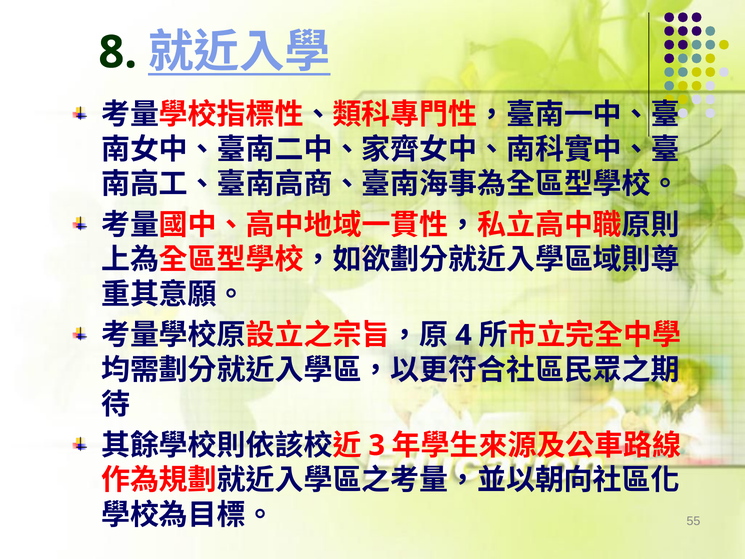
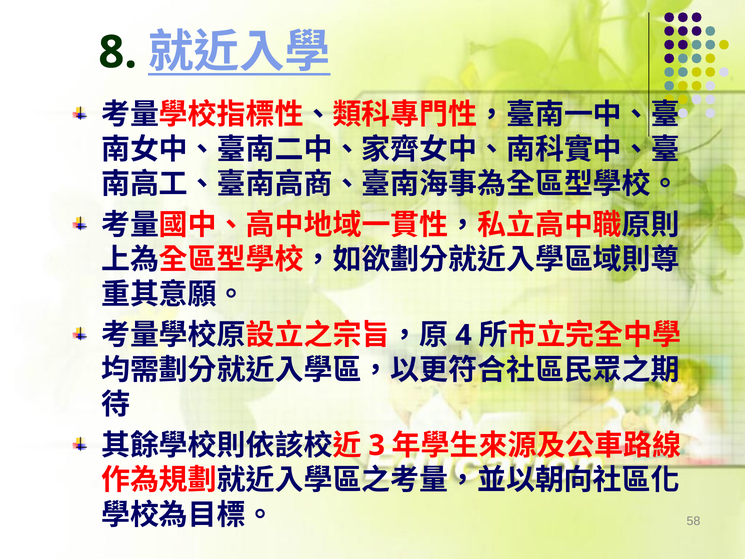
55: 55 -> 58
